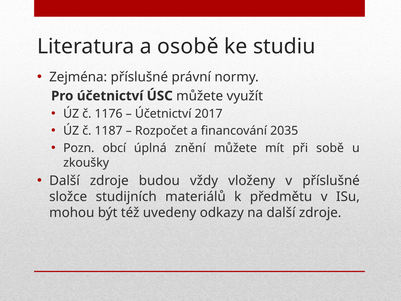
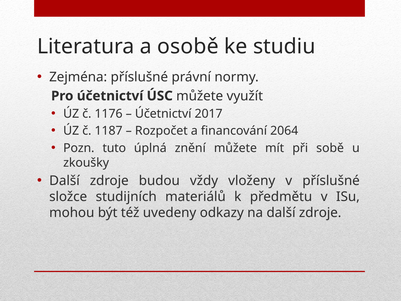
2035: 2035 -> 2064
obcí: obcí -> tuto
